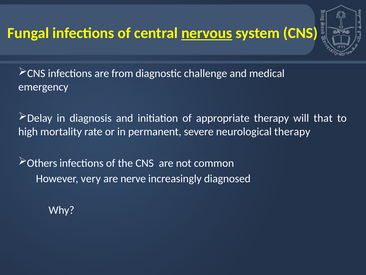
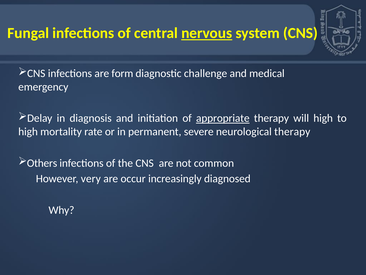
from: from -> form
appropriate underline: none -> present
will that: that -> high
nerve: nerve -> occur
